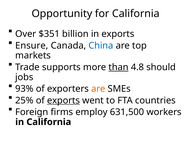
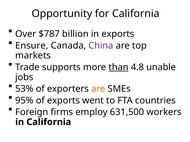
$351: $351 -> $787
China colour: blue -> purple
should: should -> unable
93%: 93% -> 53%
25%: 25% -> 95%
exports at (63, 101) underline: present -> none
